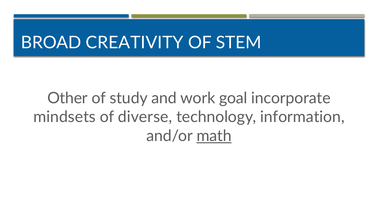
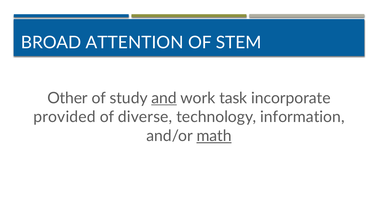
CREATIVITY: CREATIVITY -> ATTENTION
and underline: none -> present
goal: goal -> task
mindsets: mindsets -> provided
